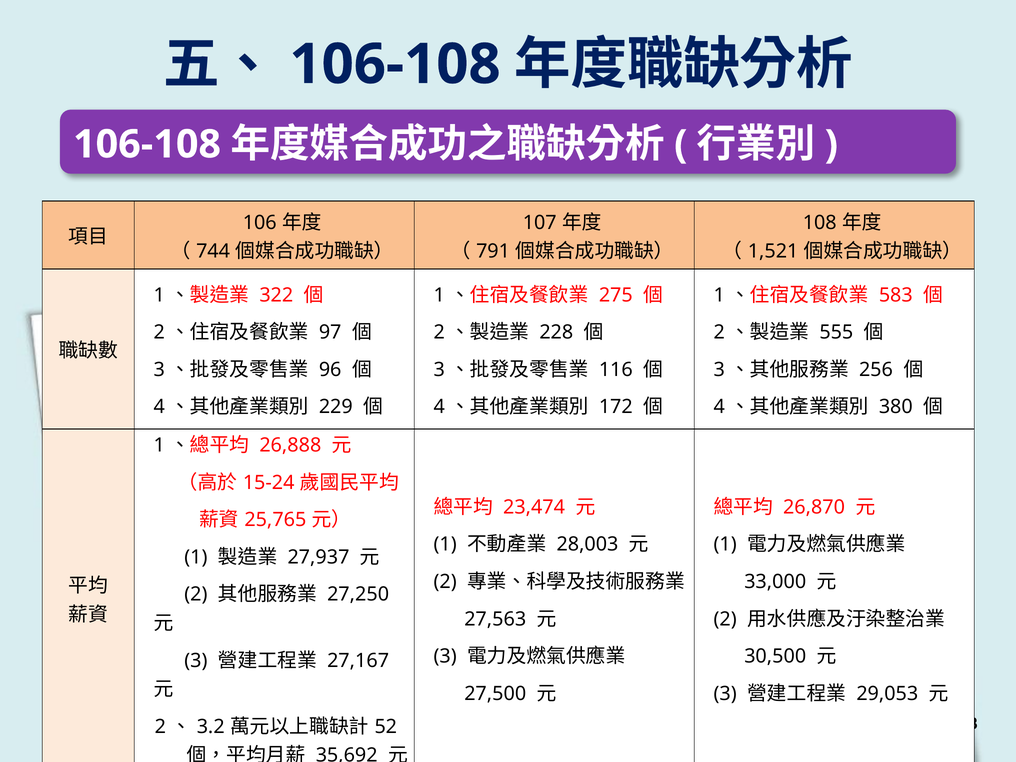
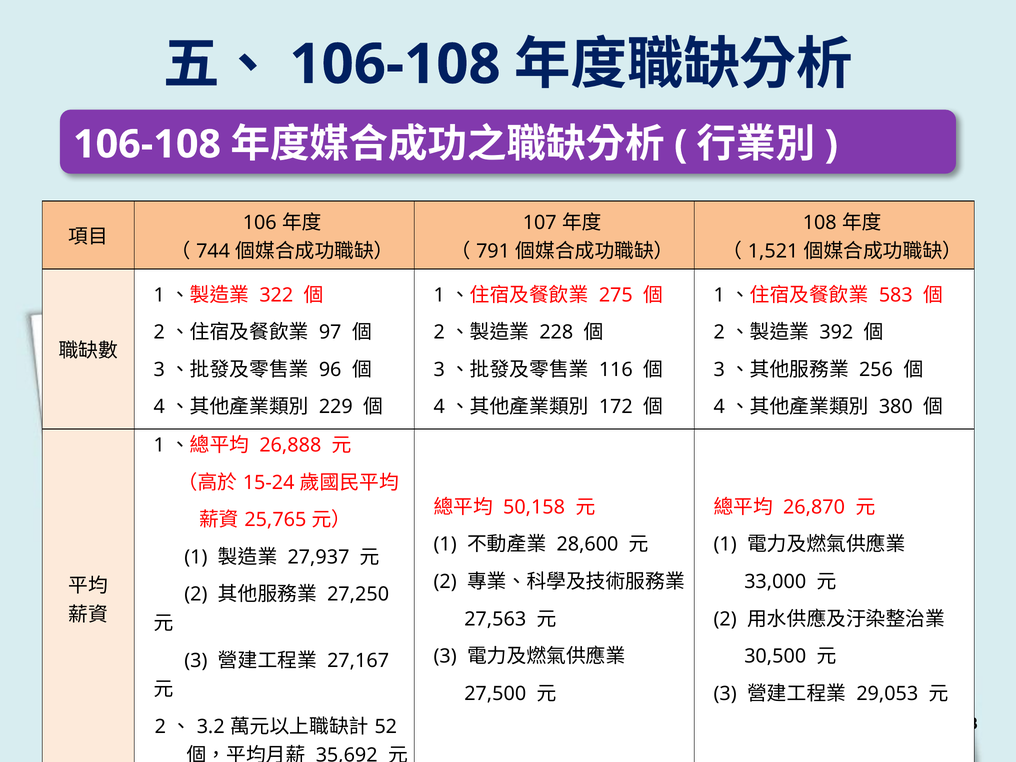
555: 555 -> 392
23,474: 23,474 -> 50,158
28,003: 28,003 -> 28,600
